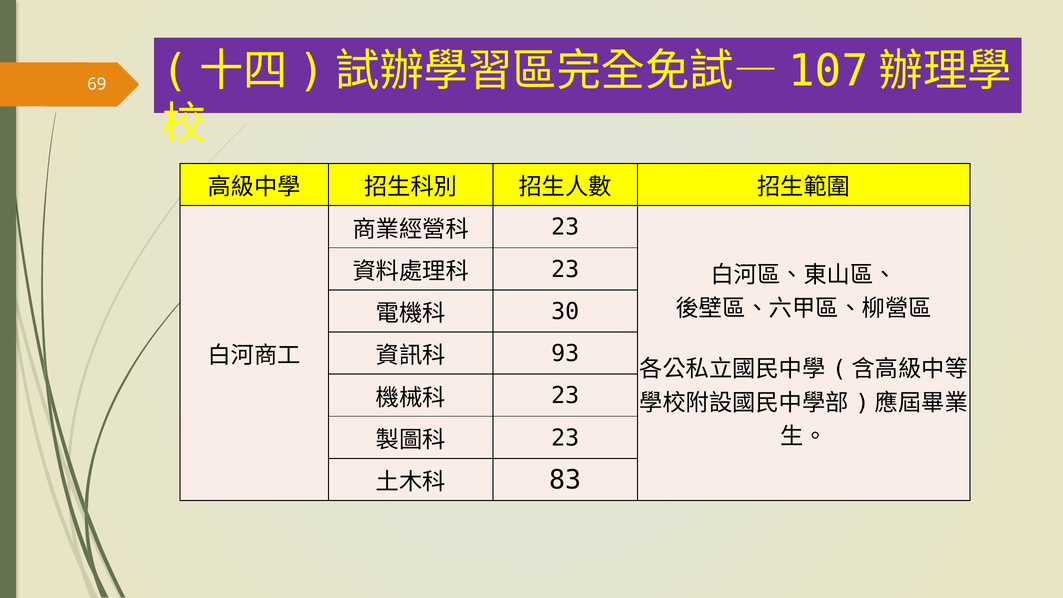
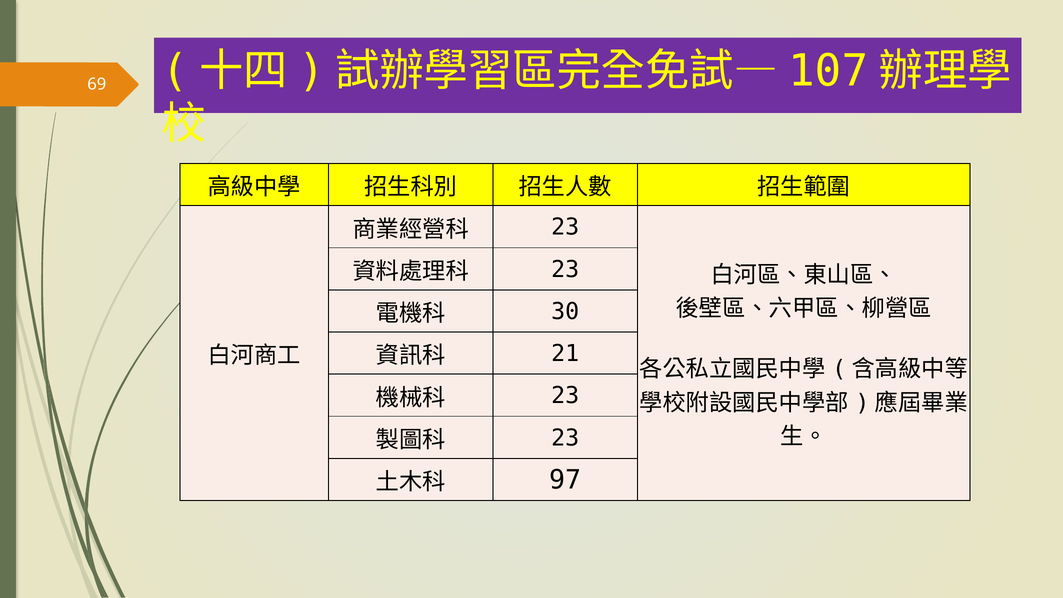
93: 93 -> 21
83: 83 -> 97
